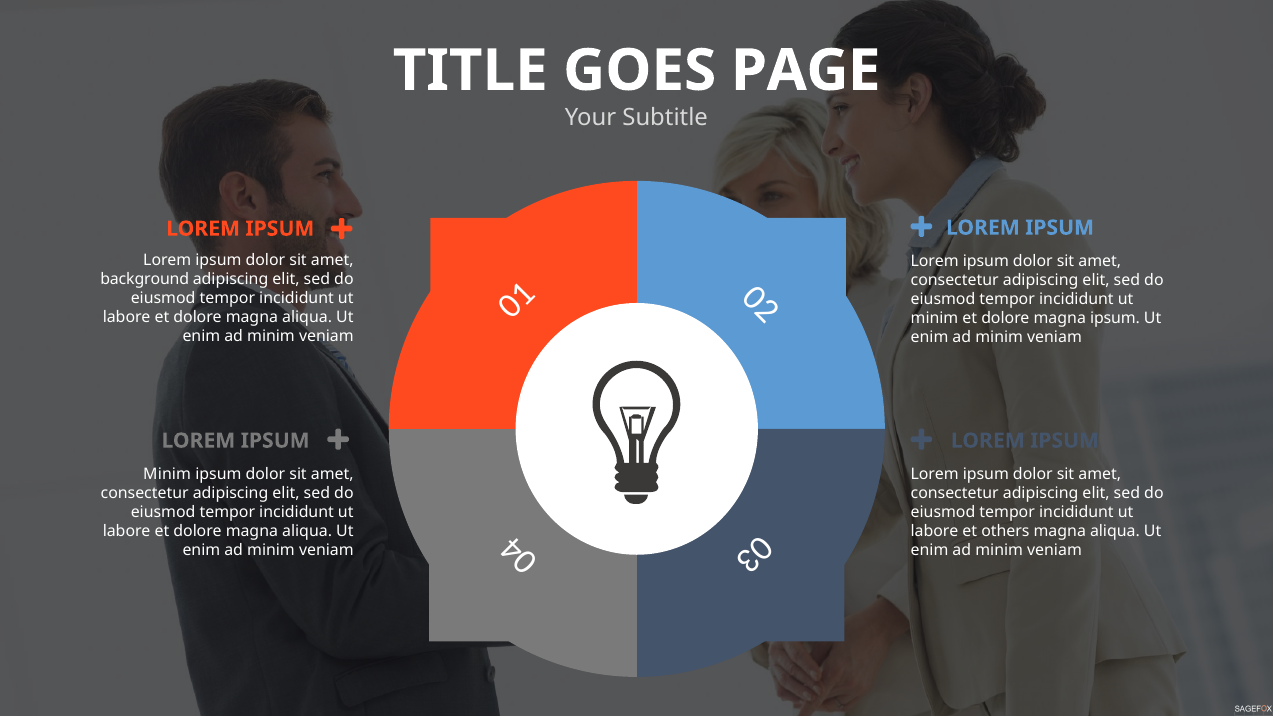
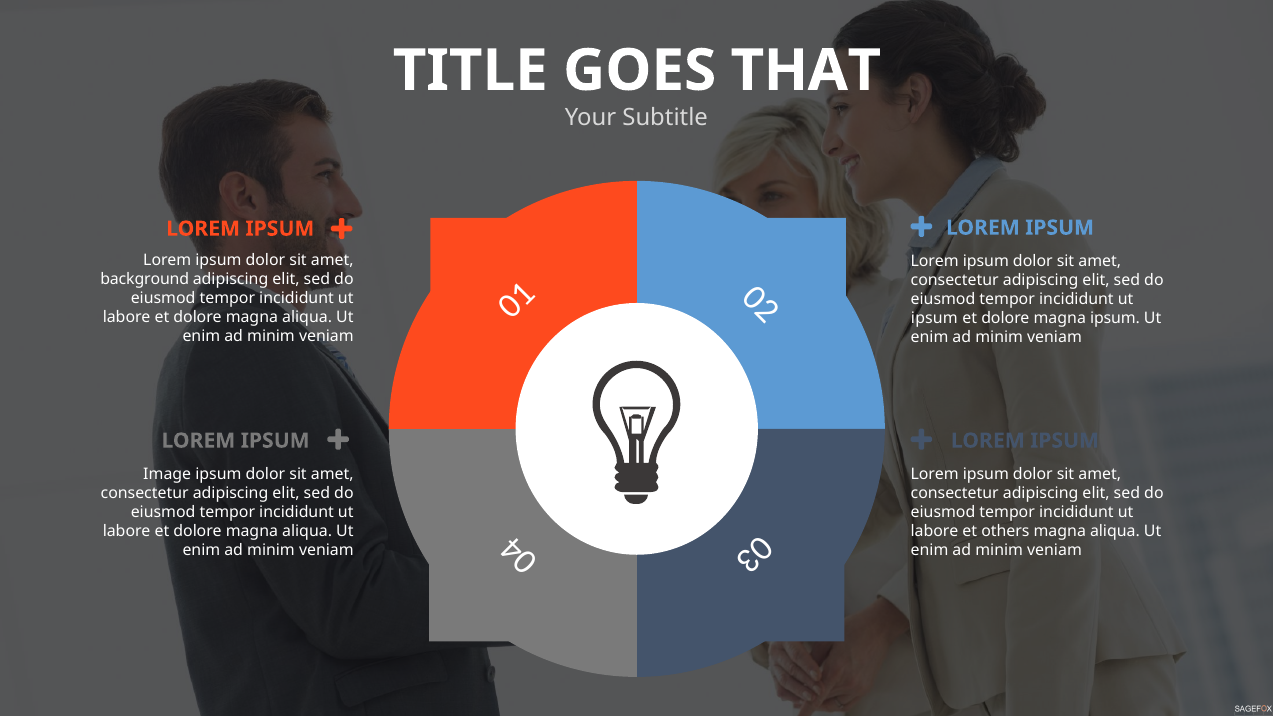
PAGE: PAGE -> THAT
minim at (935, 319): minim -> ipsum
Minim at (167, 474): Minim -> Image
